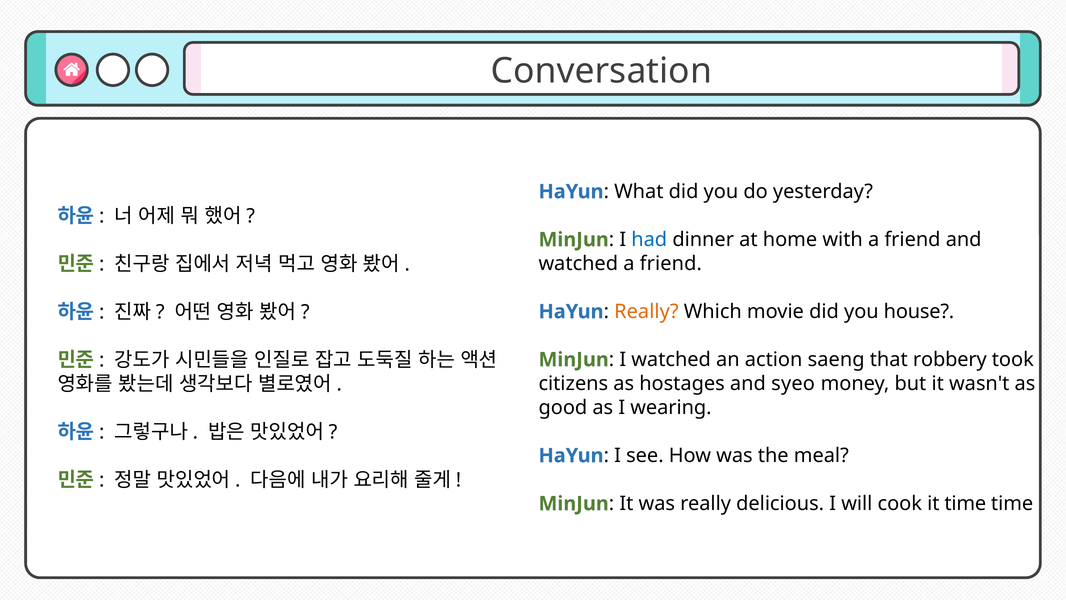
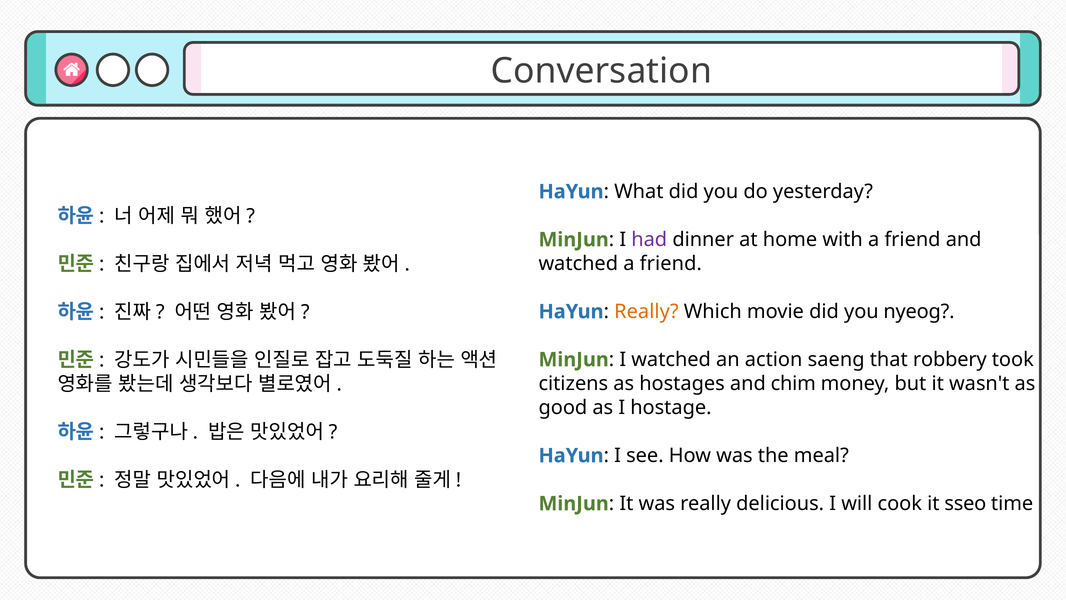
had colour: blue -> purple
house: house -> nyeog
syeo: syeo -> chim
wearing: wearing -> hostage
it time: time -> sseo
